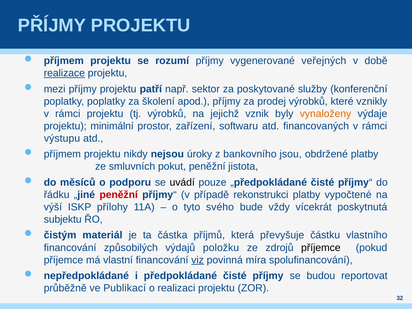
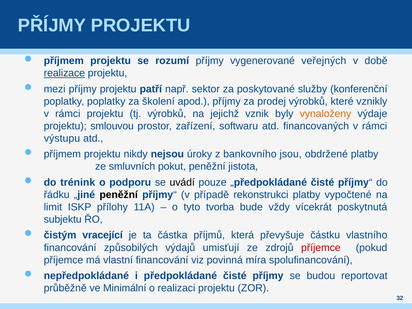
minimální: minimální -> smlouvou
měsíců: měsíců -> trénink
peněžní at (119, 195) colour: red -> black
výší: výší -> limit
svého: svého -> tvorba
materiál: materiál -> vracející
položku: položku -> umisťují
příjemce at (321, 248) colour: black -> red
viz underline: present -> none
Publikací: Publikací -> Minimální
